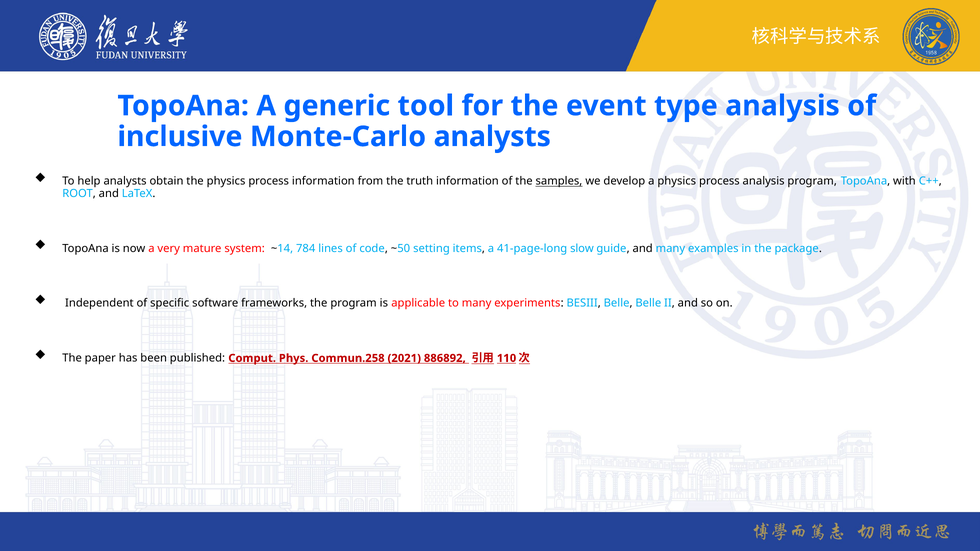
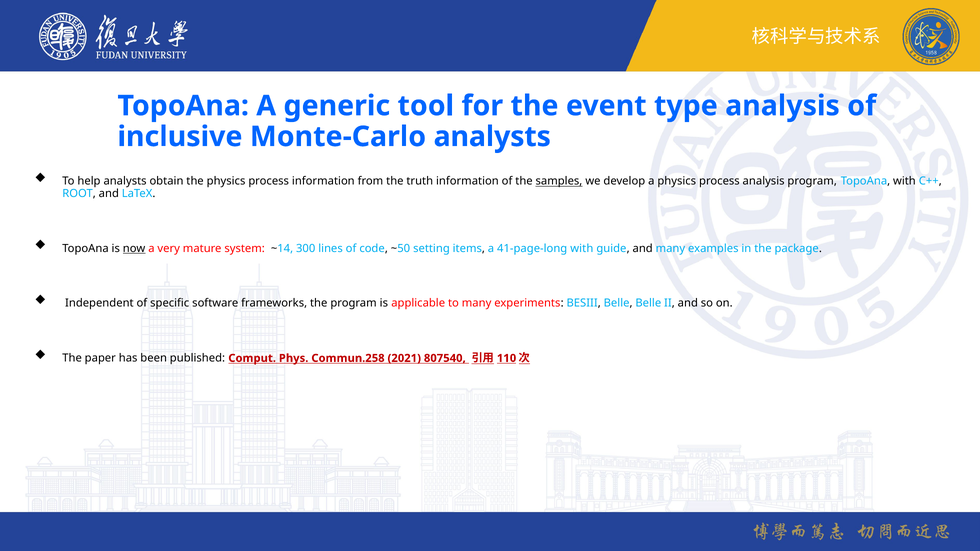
now underline: none -> present
784: 784 -> 300
41-page-long slow: slow -> with
886892: 886892 -> 807540
